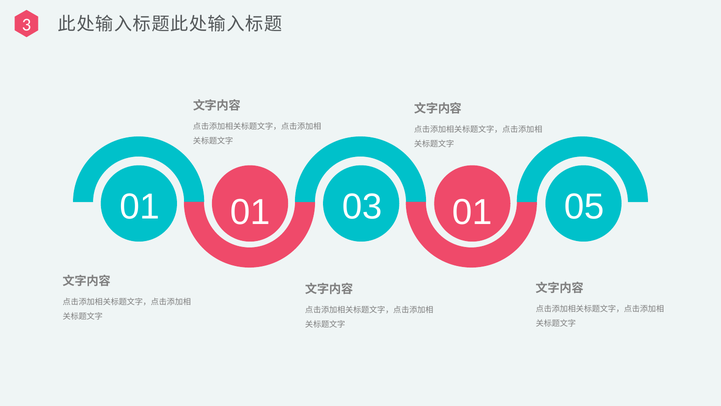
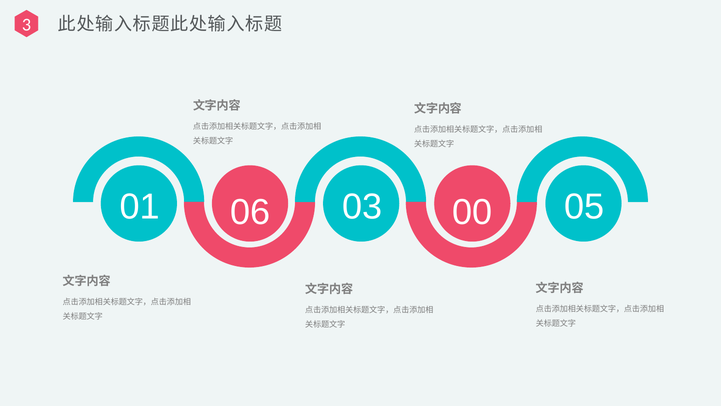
01 01: 01 -> 06
03 01: 01 -> 00
